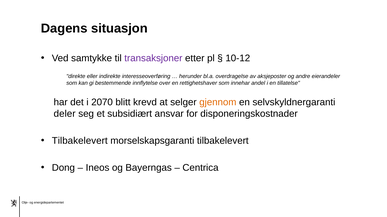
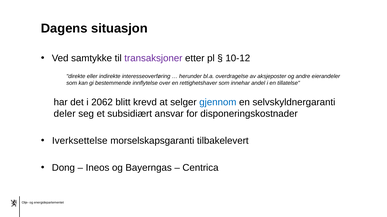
2070: 2070 -> 2062
gjennom colour: orange -> blue
Tilbakelevert at (80, 141): Tilbakelevert -> Iverksettelse
